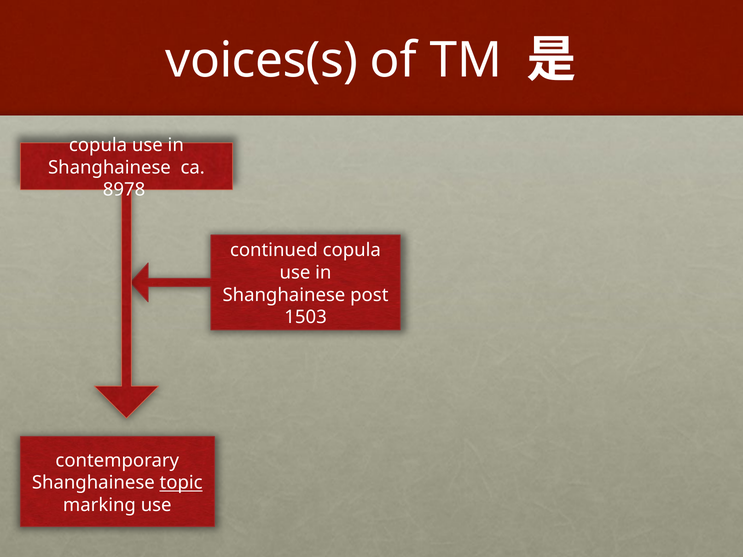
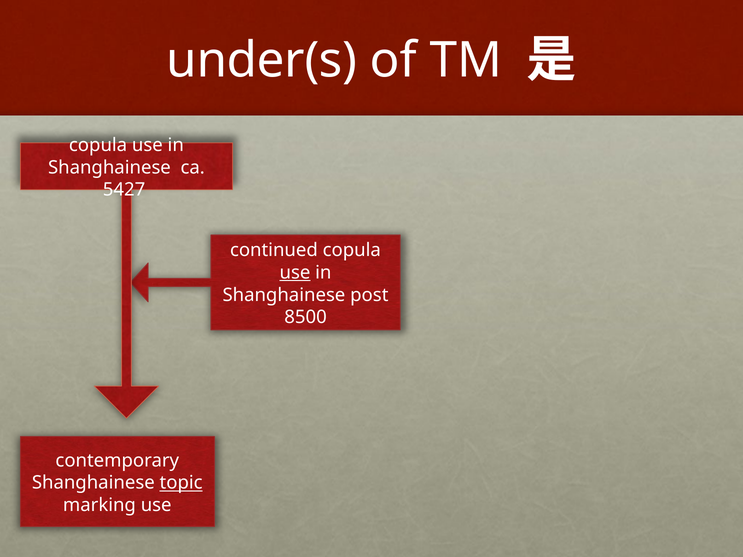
voices(s: voices(s -> under(s
8978: 8978 -> 5427
use at (295, 273) underline: none -> present
1503: 1503 -> 8500
